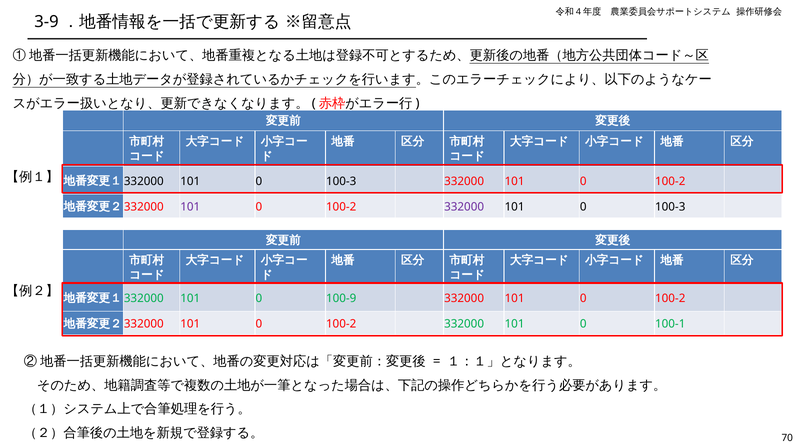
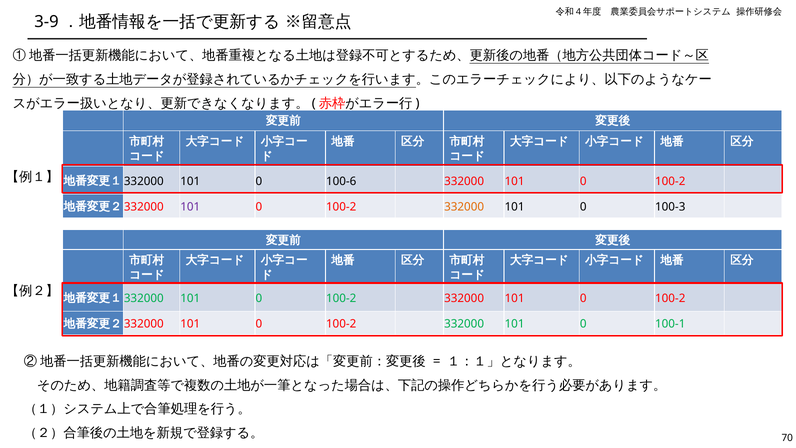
100-3 at (341, 181): 100-3 -> 100-6
332000 at (464, 207) colour: purple -> orange
100-9 at (341, 298): 100-9 -> 100-2
